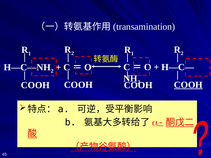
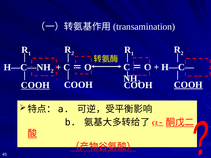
COOH at (35, 85) underline: none -> present
